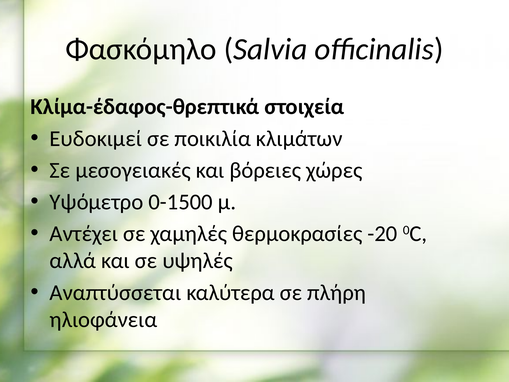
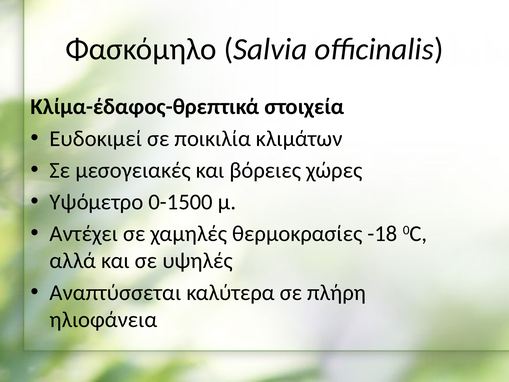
-20: -20 -> -18
